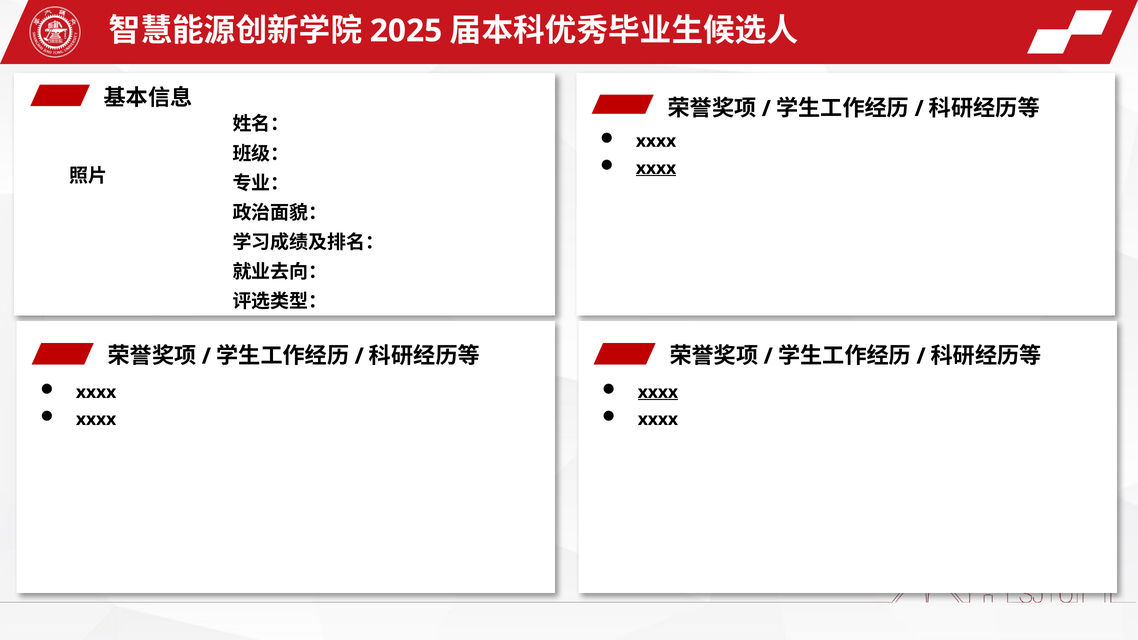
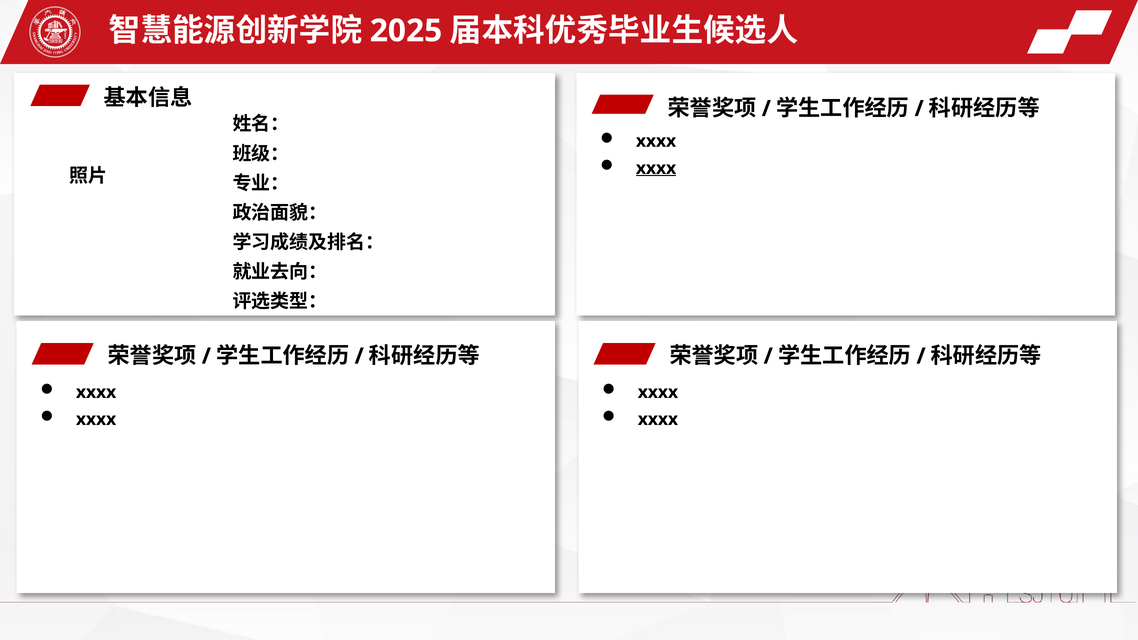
xxxx at (658, 392) underline: present -> none
